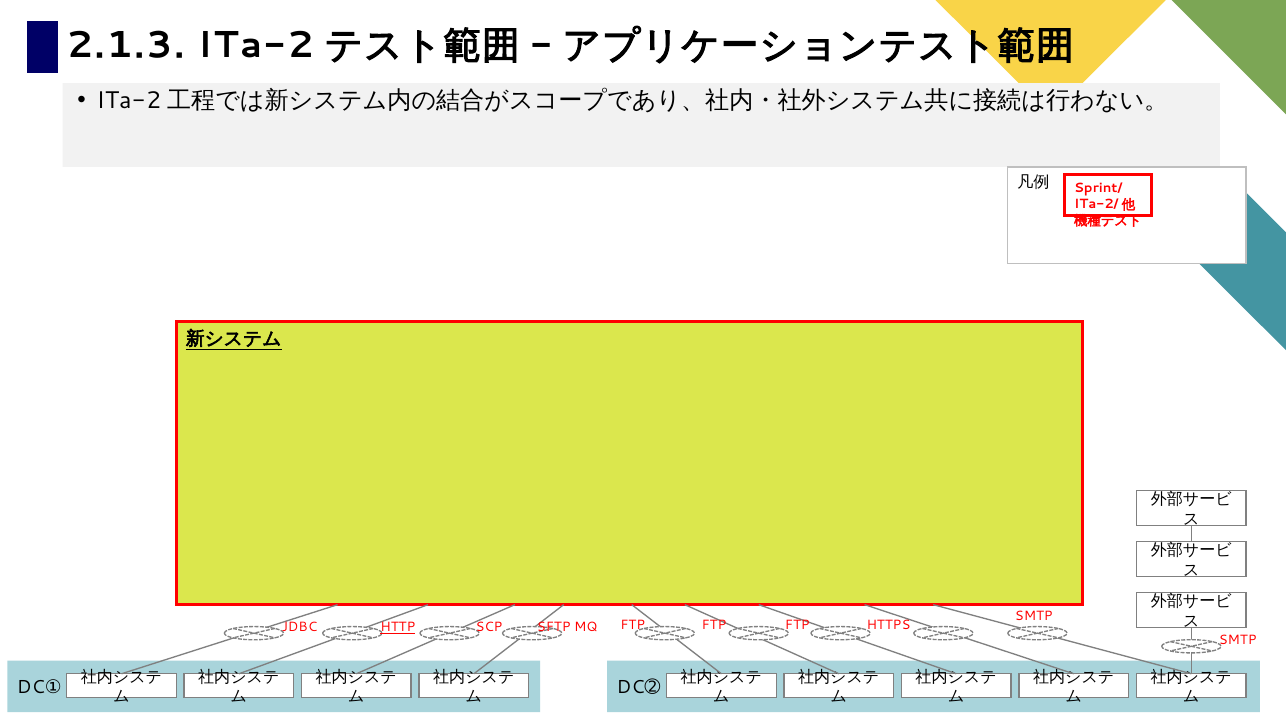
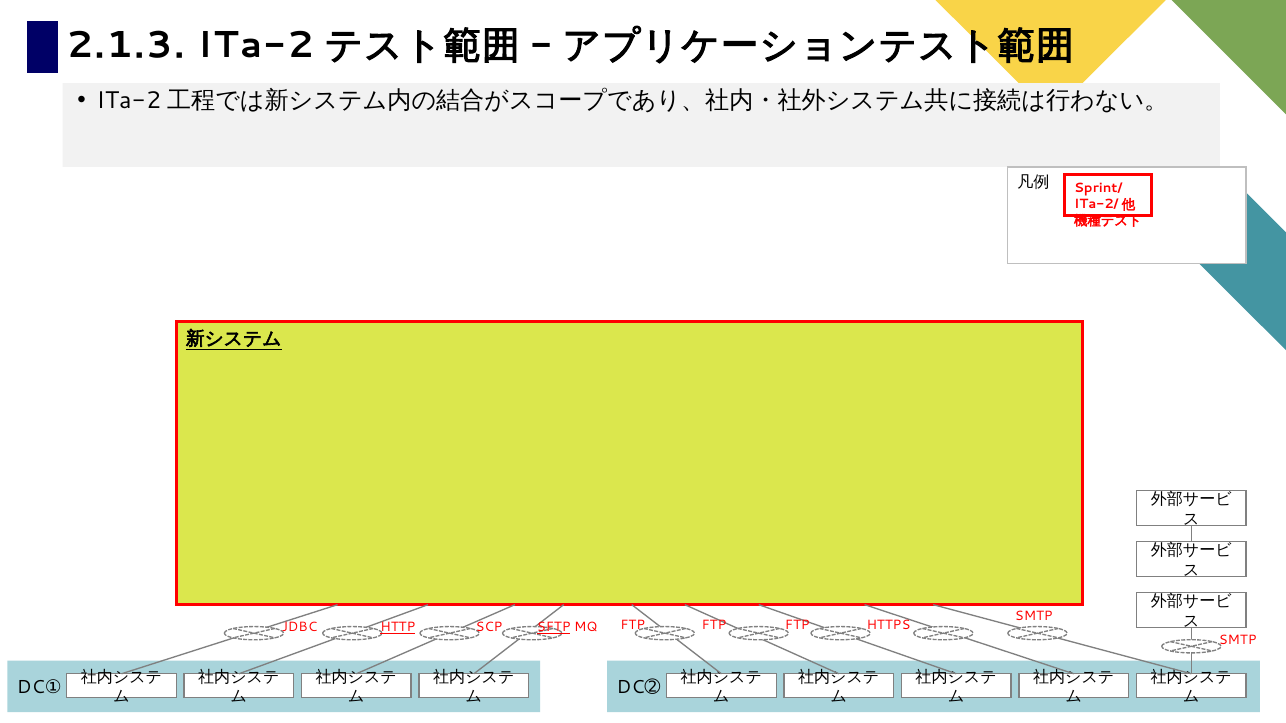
SFTP underline: none -> present
